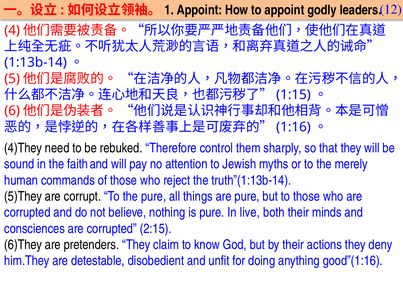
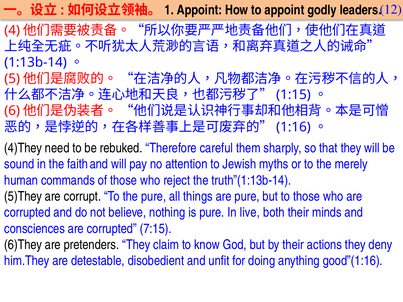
control: control -> careful
2:15: 2:15 -> 7:15
